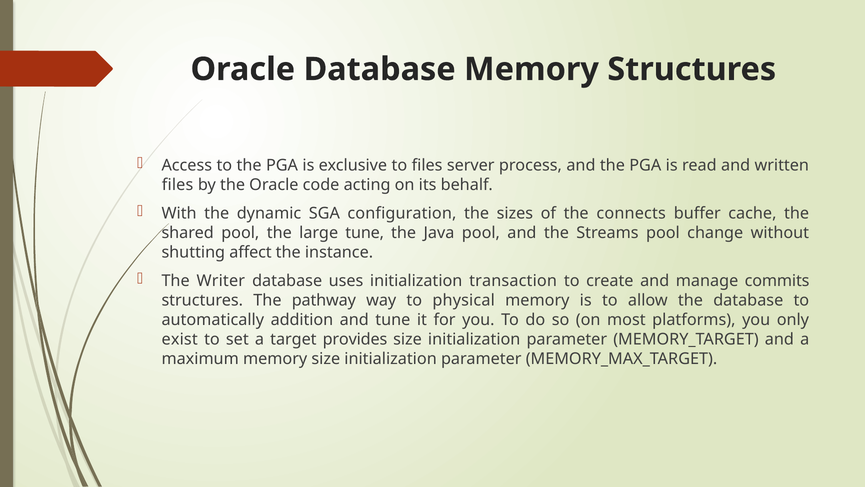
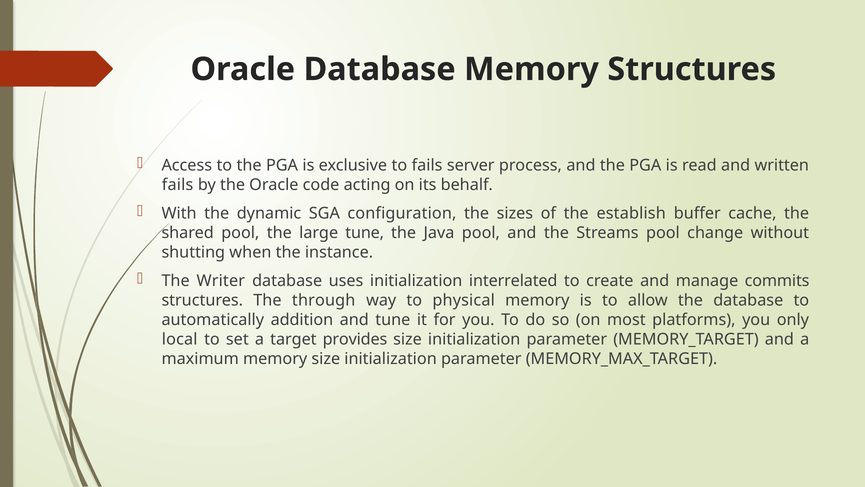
to files: files -> fails
files at (178, 185): files -> fails
connects: connects -> establish
affect: affect -> when
transaction: transaction -> interrelated
pathway: pathway -> through
exist: exist -> local
